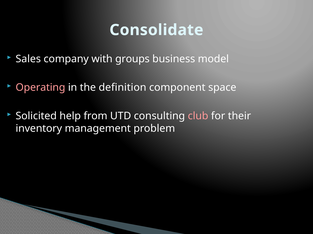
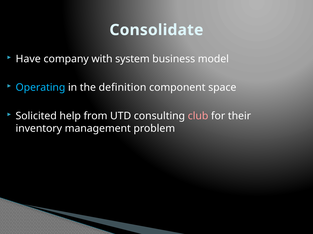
Sales: Sales -> Have
groups: groups -> system
Operating colour: pink -> light blue
